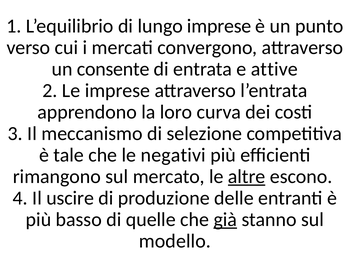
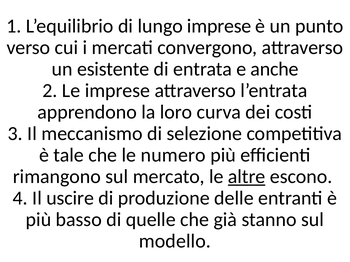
consente: consente -> esistente
attive: attive -> anche
negativi: negativi -> numero
già underline: present -> none
